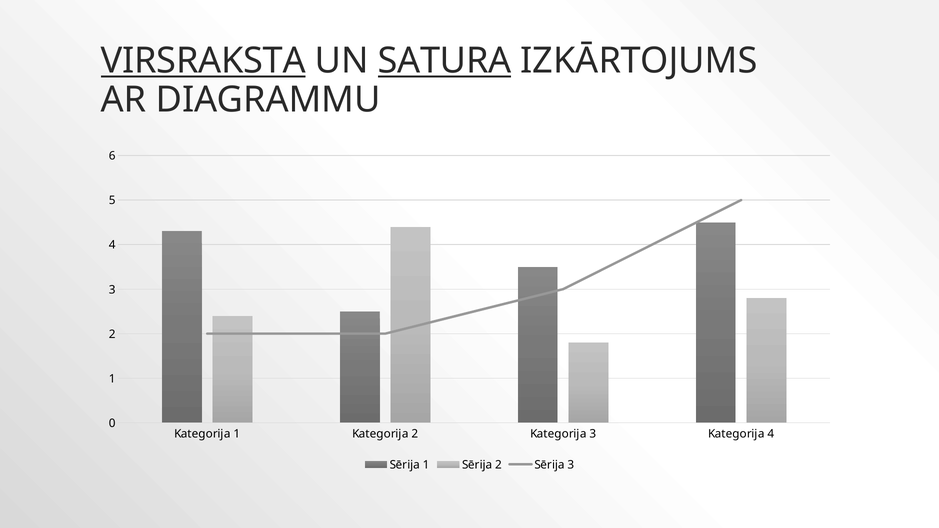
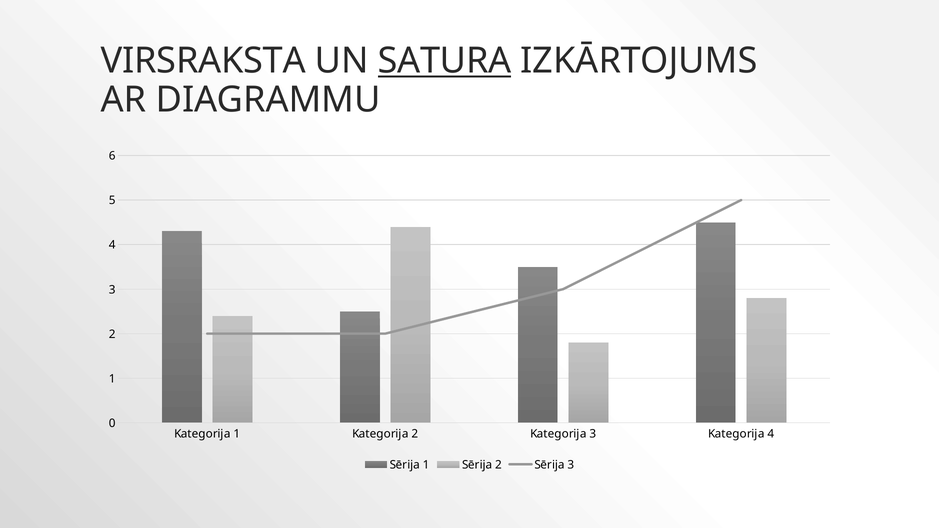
VIRSRAKSTA underline: present -> none
